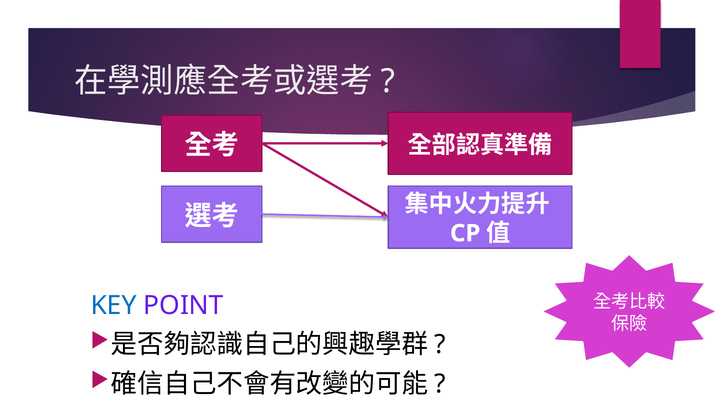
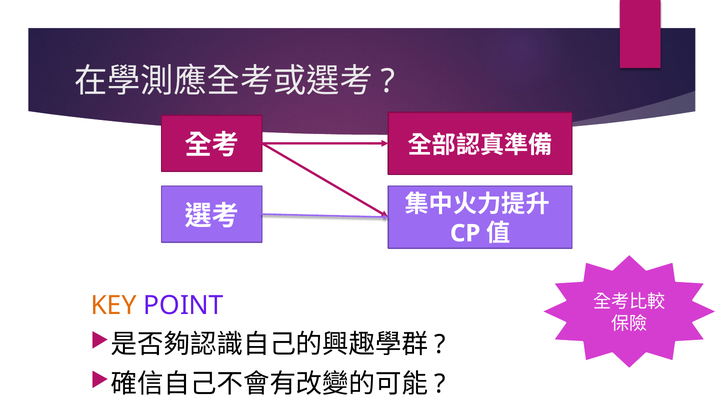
KEY colour: blue -> orange
